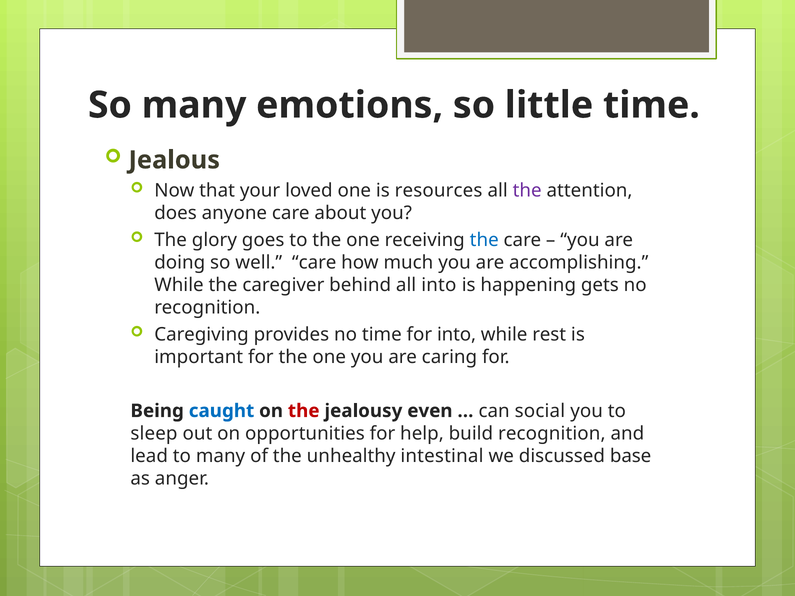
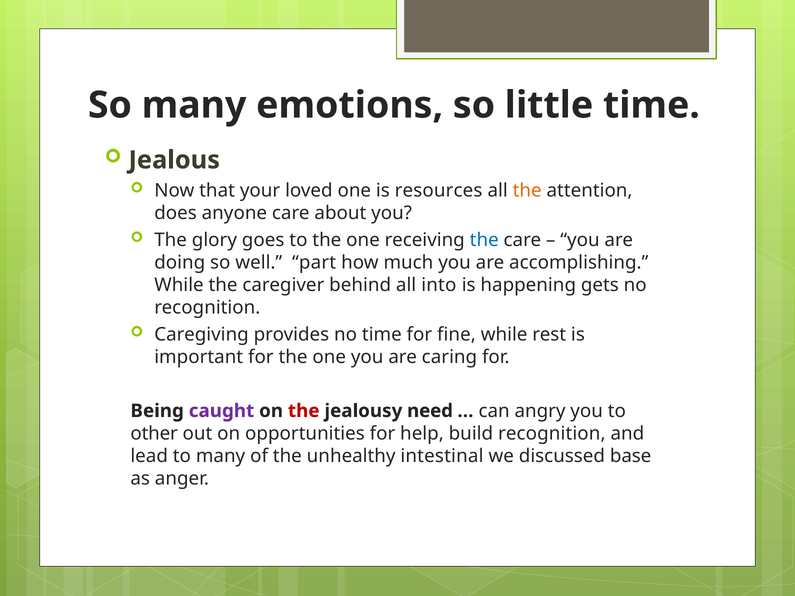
the at (527, 191) colour: purple -> orange
well care: care -> part
for into: into -> fine
caught colour: blue -> purple
even: even -> need
social: social -> angry
sleep: sleep -> other
